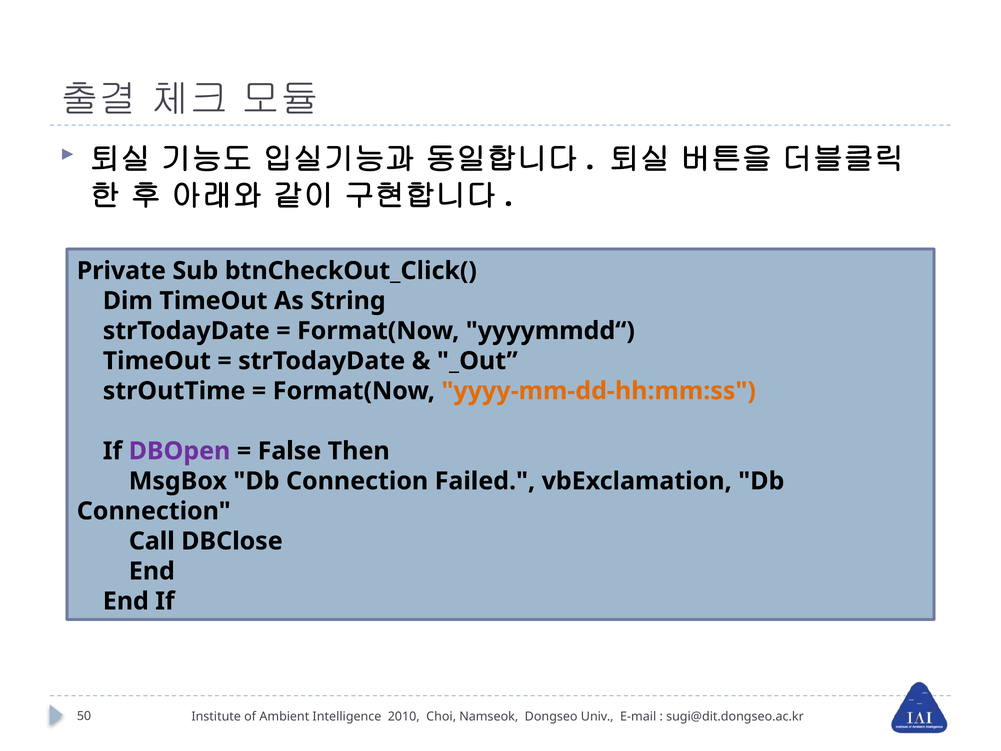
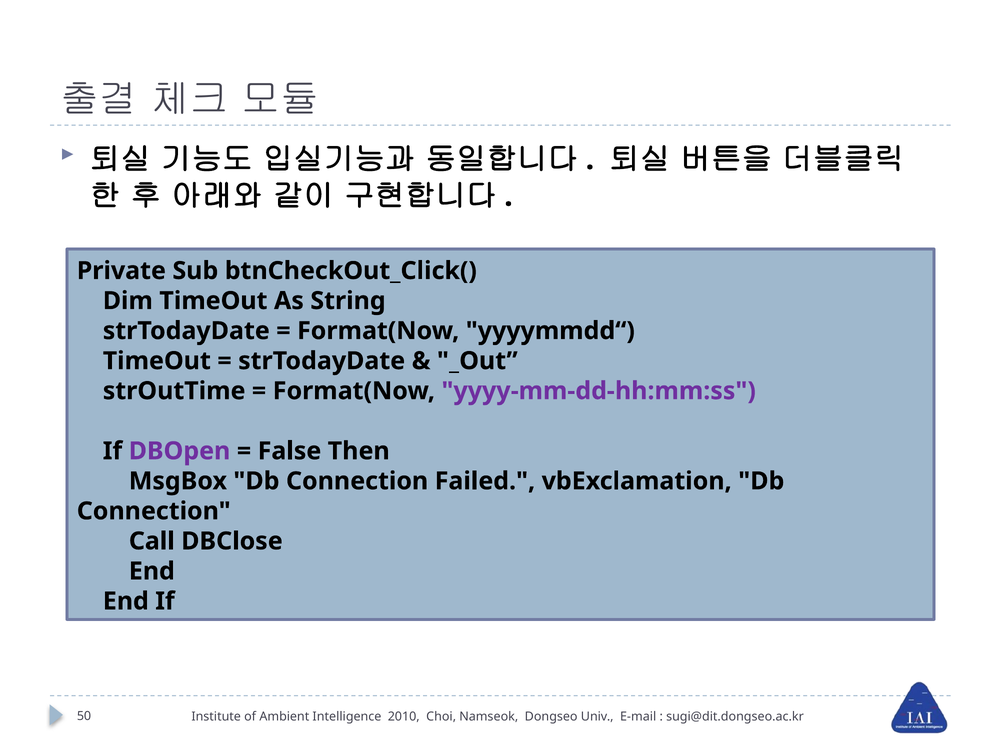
yyyy-mm-dd-hh:mm:ss colour: orange -> purple
